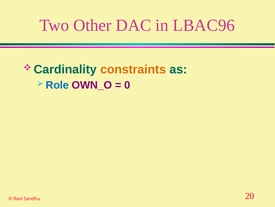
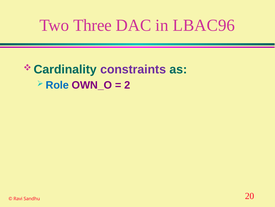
Other: Other -> Three
constraints colour: orange -> purple
0: 0 -> 2
